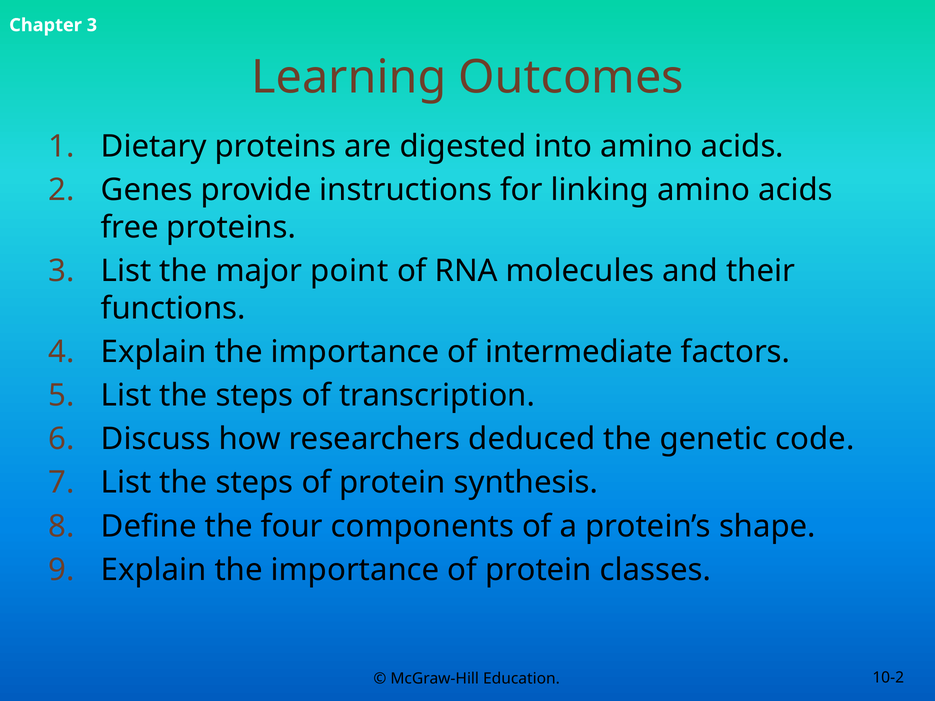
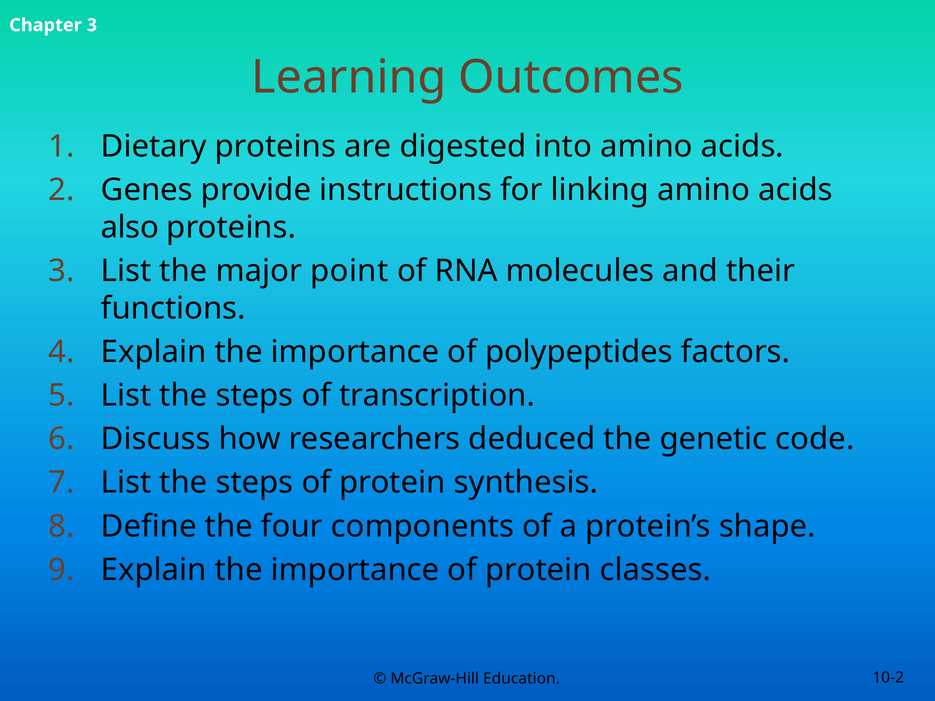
free: free -> also
intermediate: intermediate -> polypeptides
